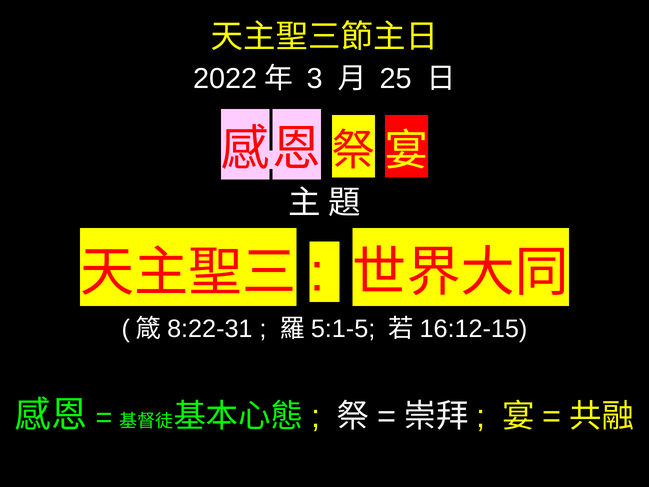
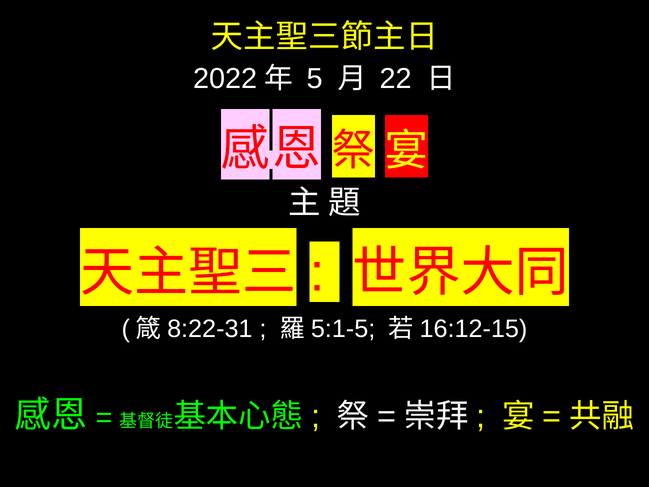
3: 3 -> 5
25: 25 -> 22
